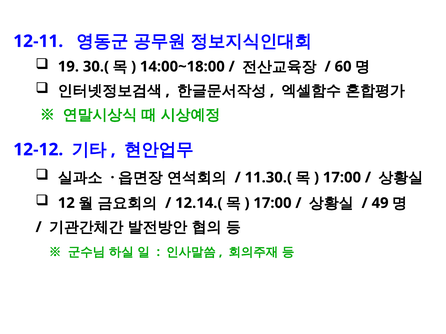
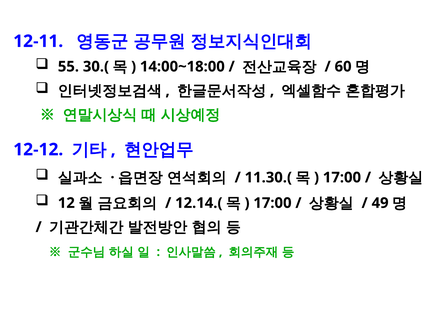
19: 19 -> 55
